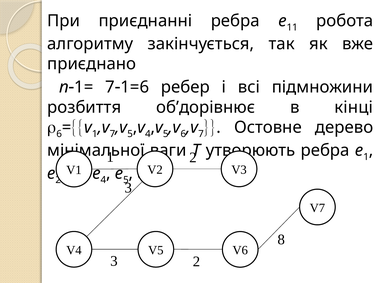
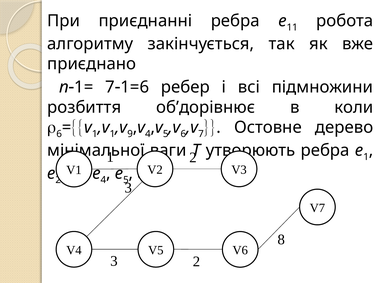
кінці: кінці -> коли
7 at (112, 134): 7 -> 1
5 at (130, 134): 5 -> 9
